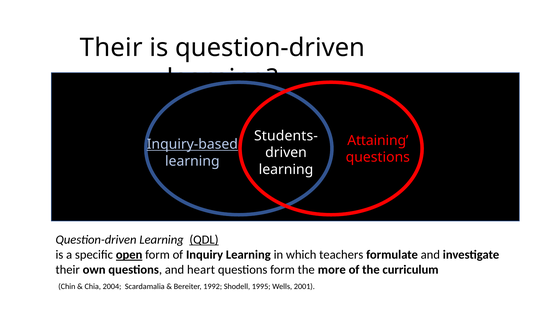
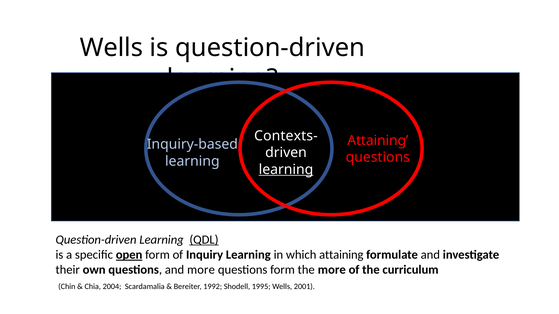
Their at (111, 48): Their -> Wells
Students-: Students- -> Contexts-
Inquiry-based underline: present -> none
learning at (286, 170) underline: none -> present
which teachers: teachers -> attaining
and heart: heart -> more
